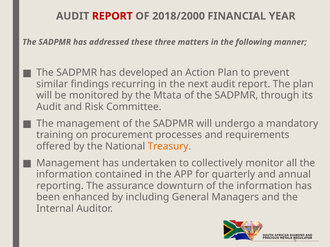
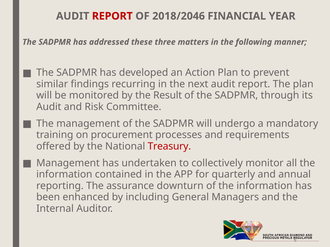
2018/2000: 2018/2000 -> 2018/2046
Mtata: Mtata -> Result
Treasury colour: orange -> red
